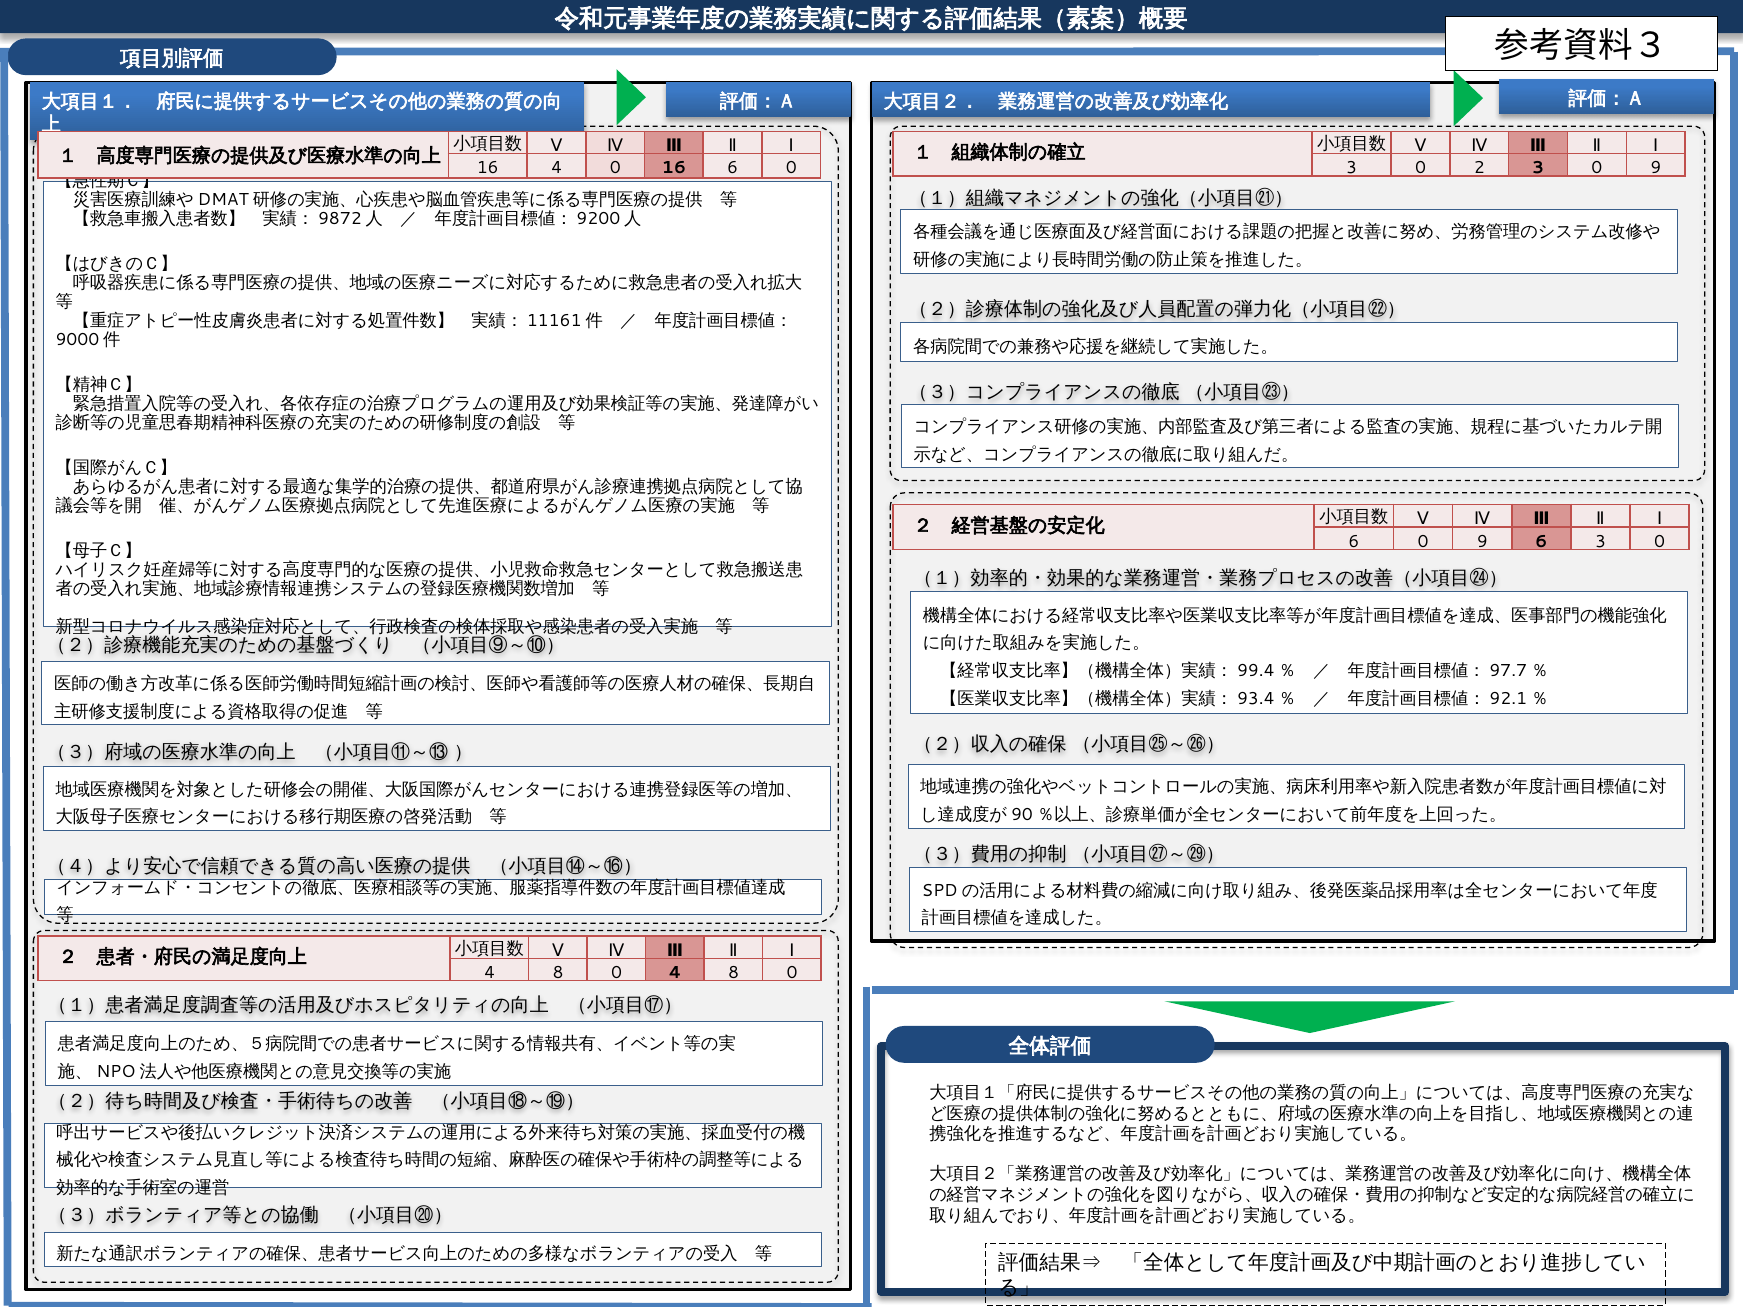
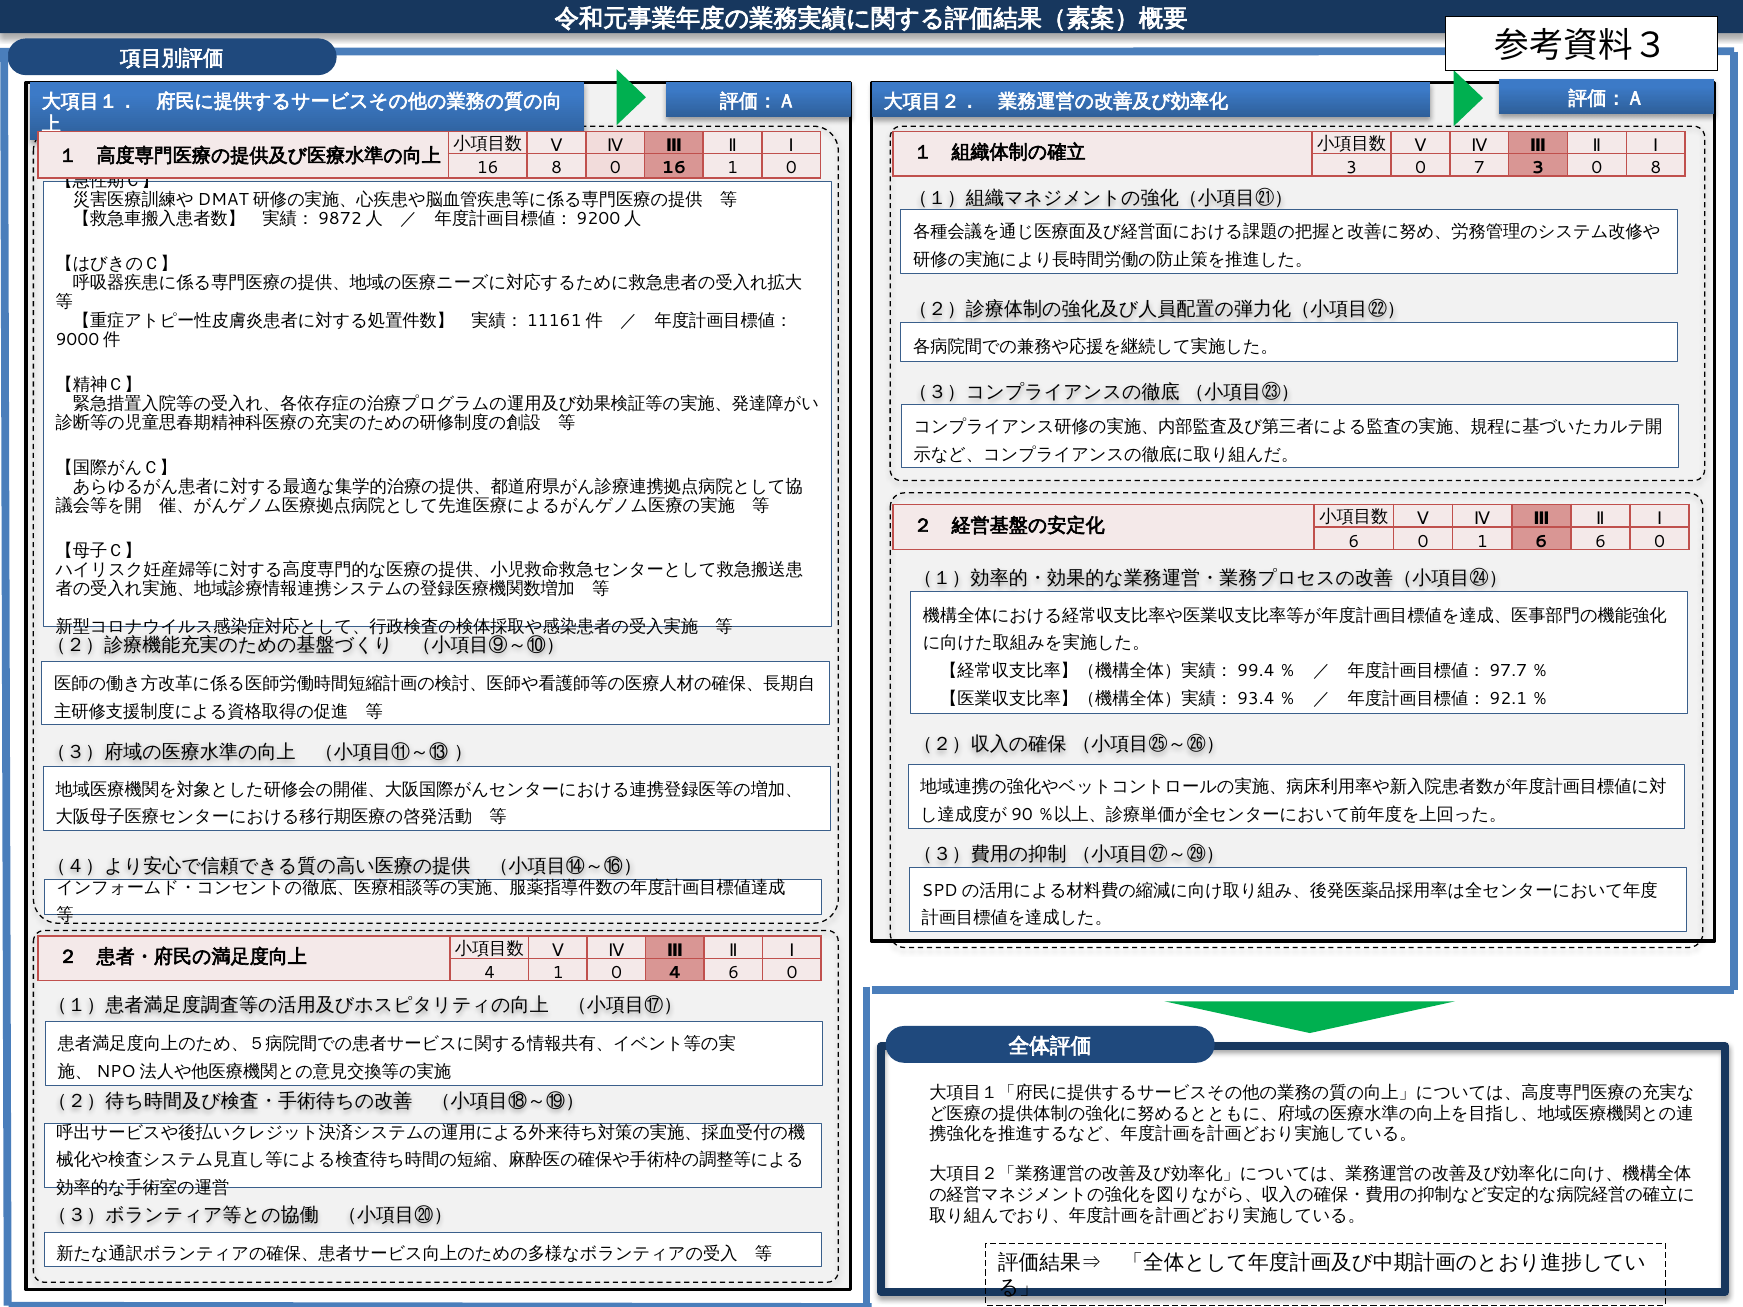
16 4: 4 -> 8
16 6: 6 -> 1
2: 2 -> 7
3 0 9: 9 -> 8
6 0 9: 9 -> 1
6 3: 3 -> 6
8 at (558, 973): 8 -> 1
0 4 8: 8 -> 6
